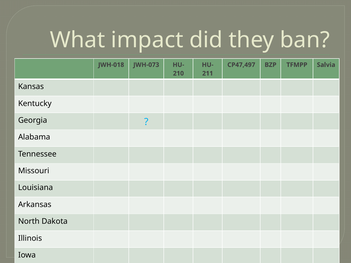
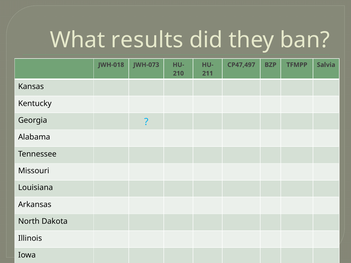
impact: impact -> results
